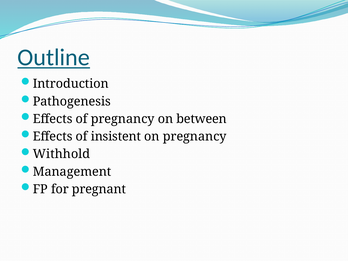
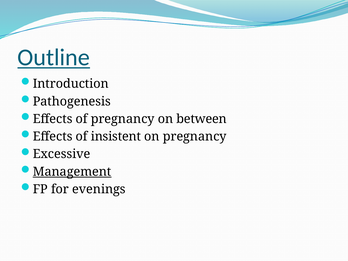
Withhold: Withhold -> Excessive
Management underline: none -> present
pregnant: pregnant -> evenings
